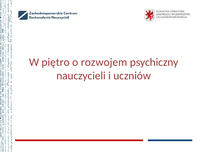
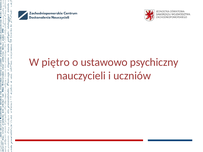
rozwojem: rozwojem -> ustawowo
